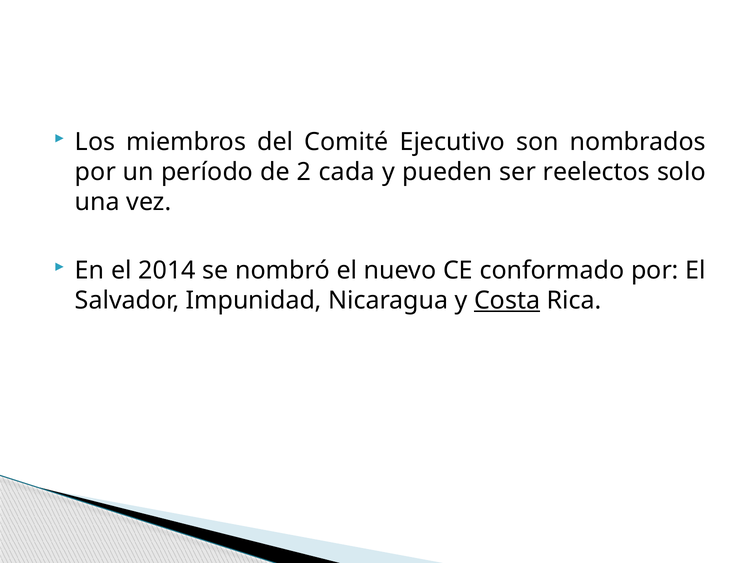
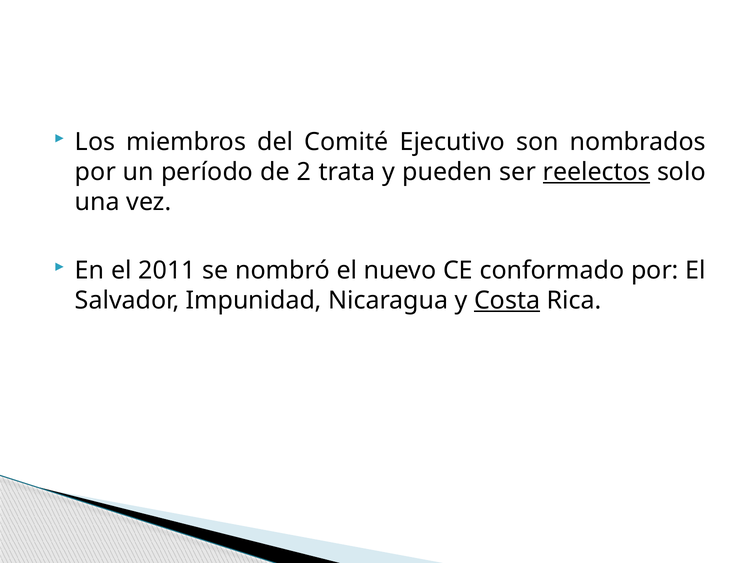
cada: cada -> trata
reelectos underline: none -> present
2014: 2014 -> 2011
